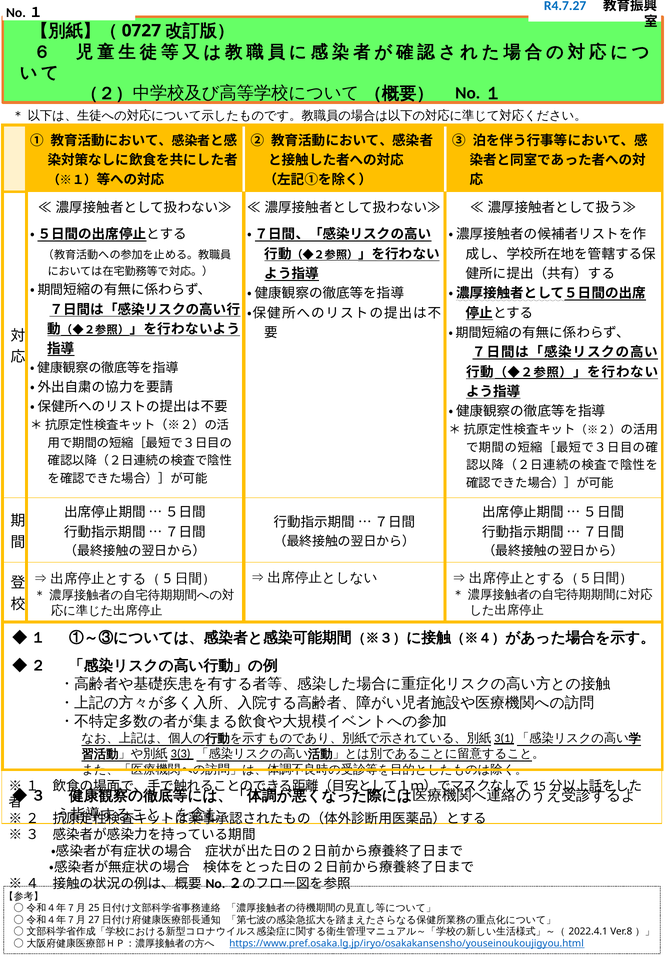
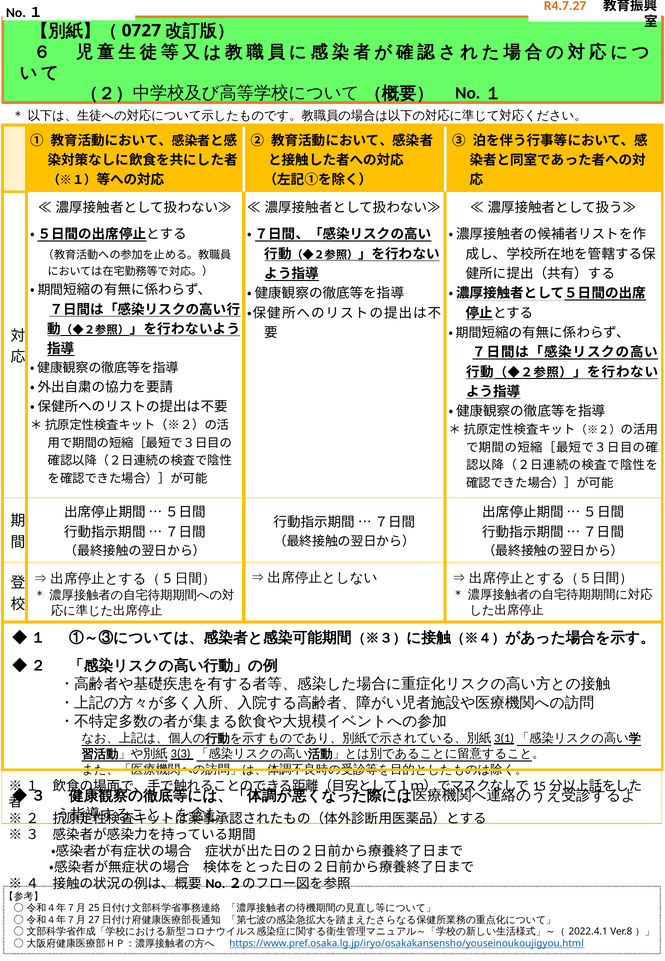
R4.7.27 colour: blue -> orange
